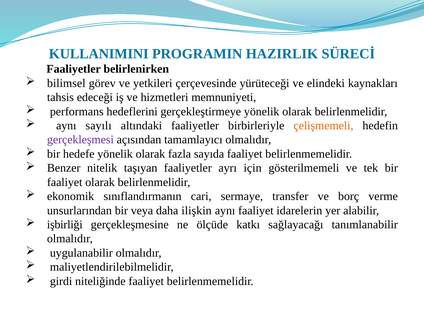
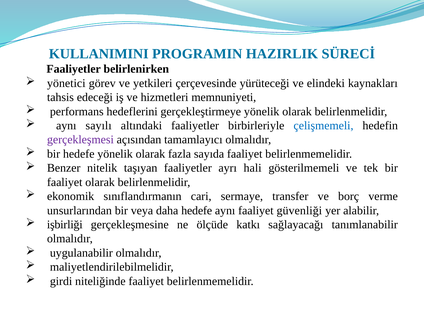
bilimsel: bilimsel -> yönetici
çelişmemeli colour: orange -> blue
için: için -> hali
daha ilişkin: ilişkin -> hedefe
idarelerin: idarelerin -> güvenliği
